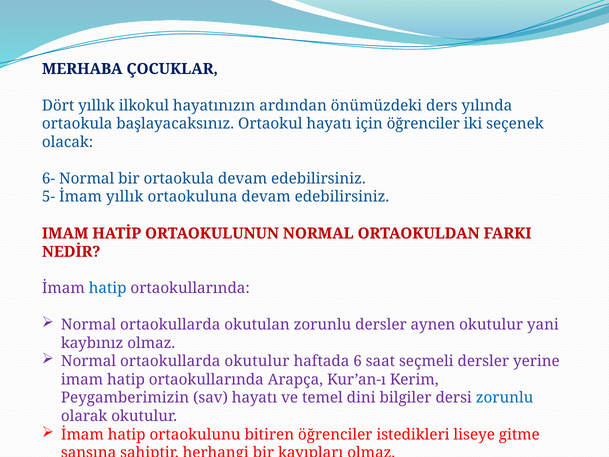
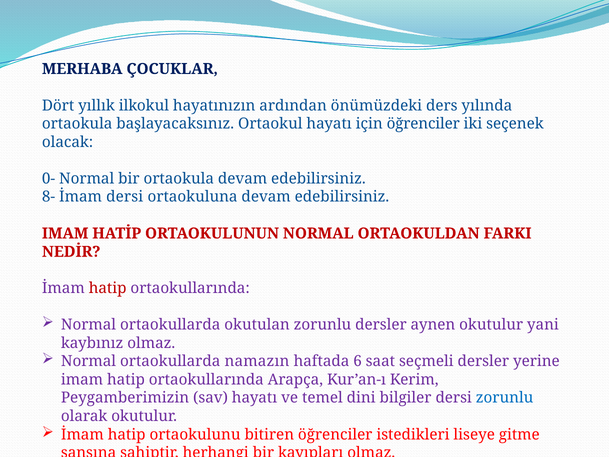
6-: 6- -> 0-
5-: 5- -> 8-
İmam yıllık: yıllık -> dersi
hatip at (108, 288) colour: blue -> red
ortaokullarda okutulur: okutulur -> namazın
